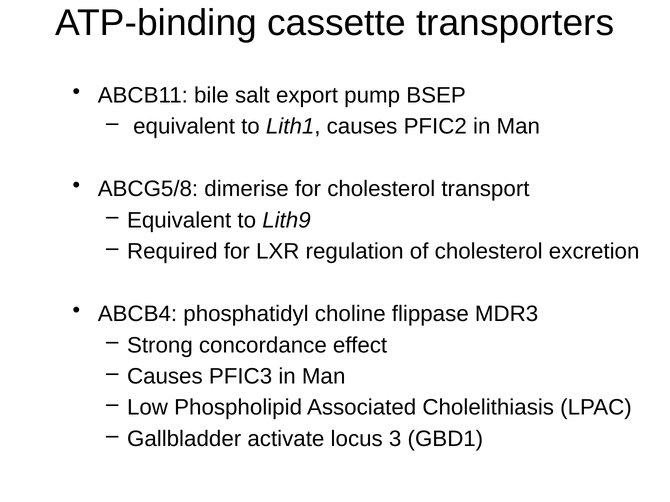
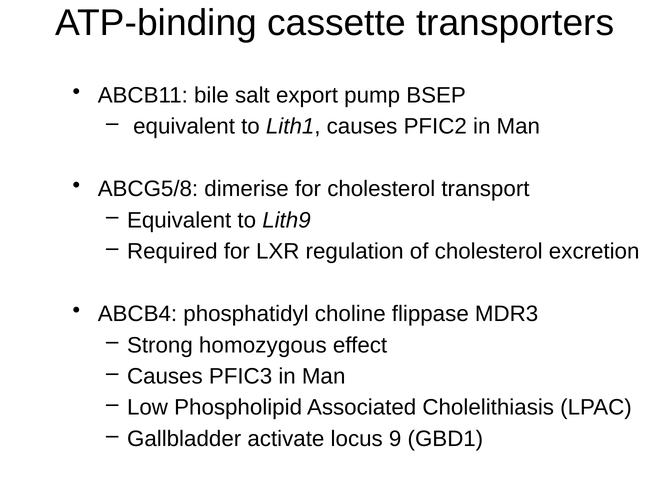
concordance: concordance -> homozygous
3: 3 -> 9
